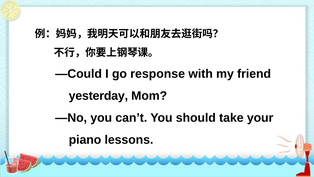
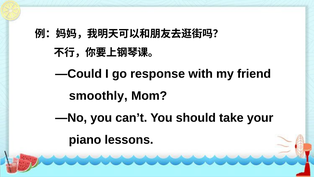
yesterday: yesterday -> smoothly
